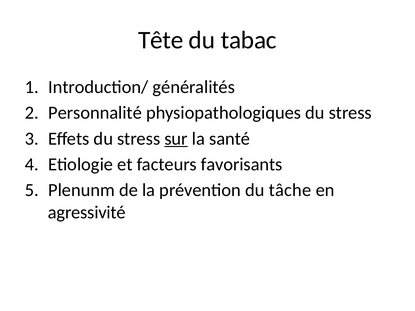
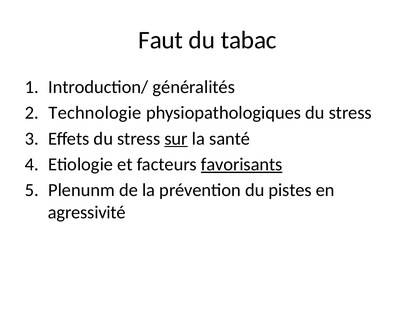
Tête: Tête -> Faut
Personnalité: Personnalité -> Technologie
favorisants underline: none -> present
tâche: tâche -> pistes
